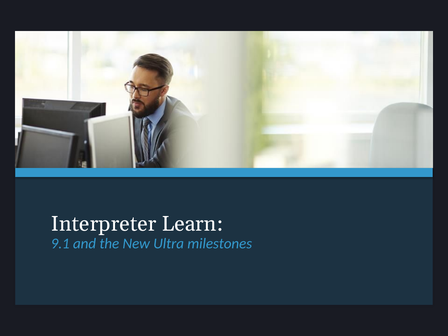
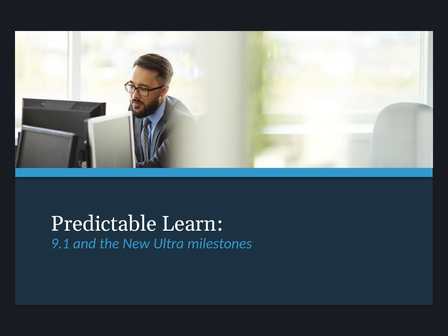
Interpreter: Interpreter -> Predictable
